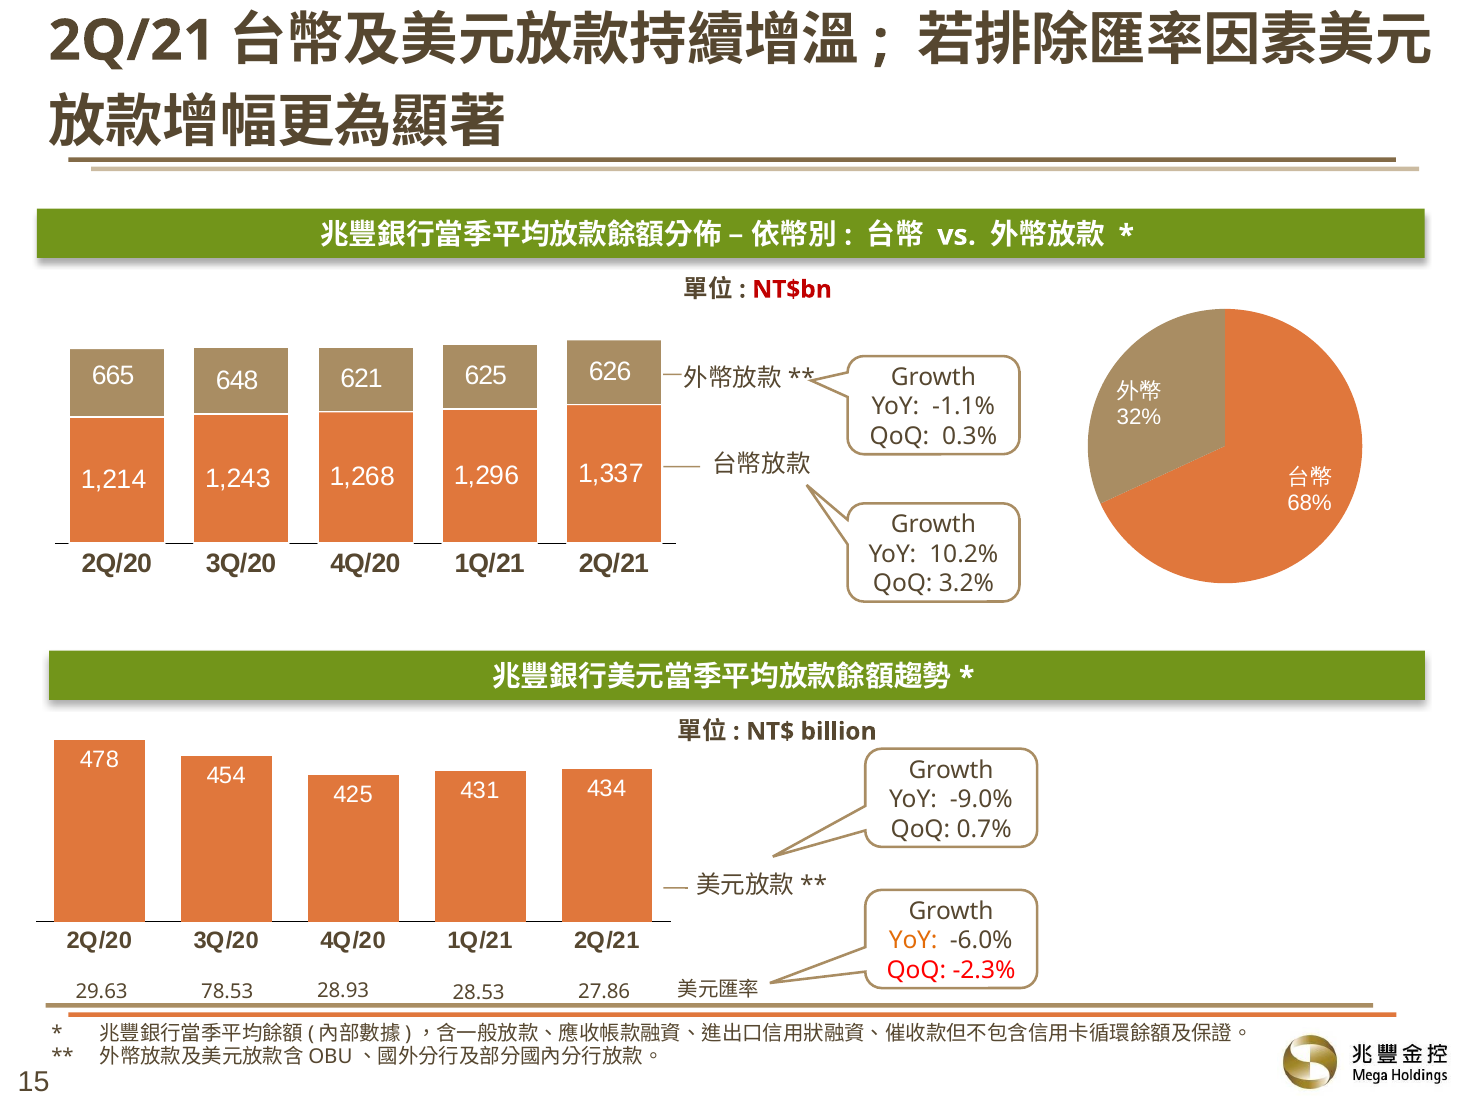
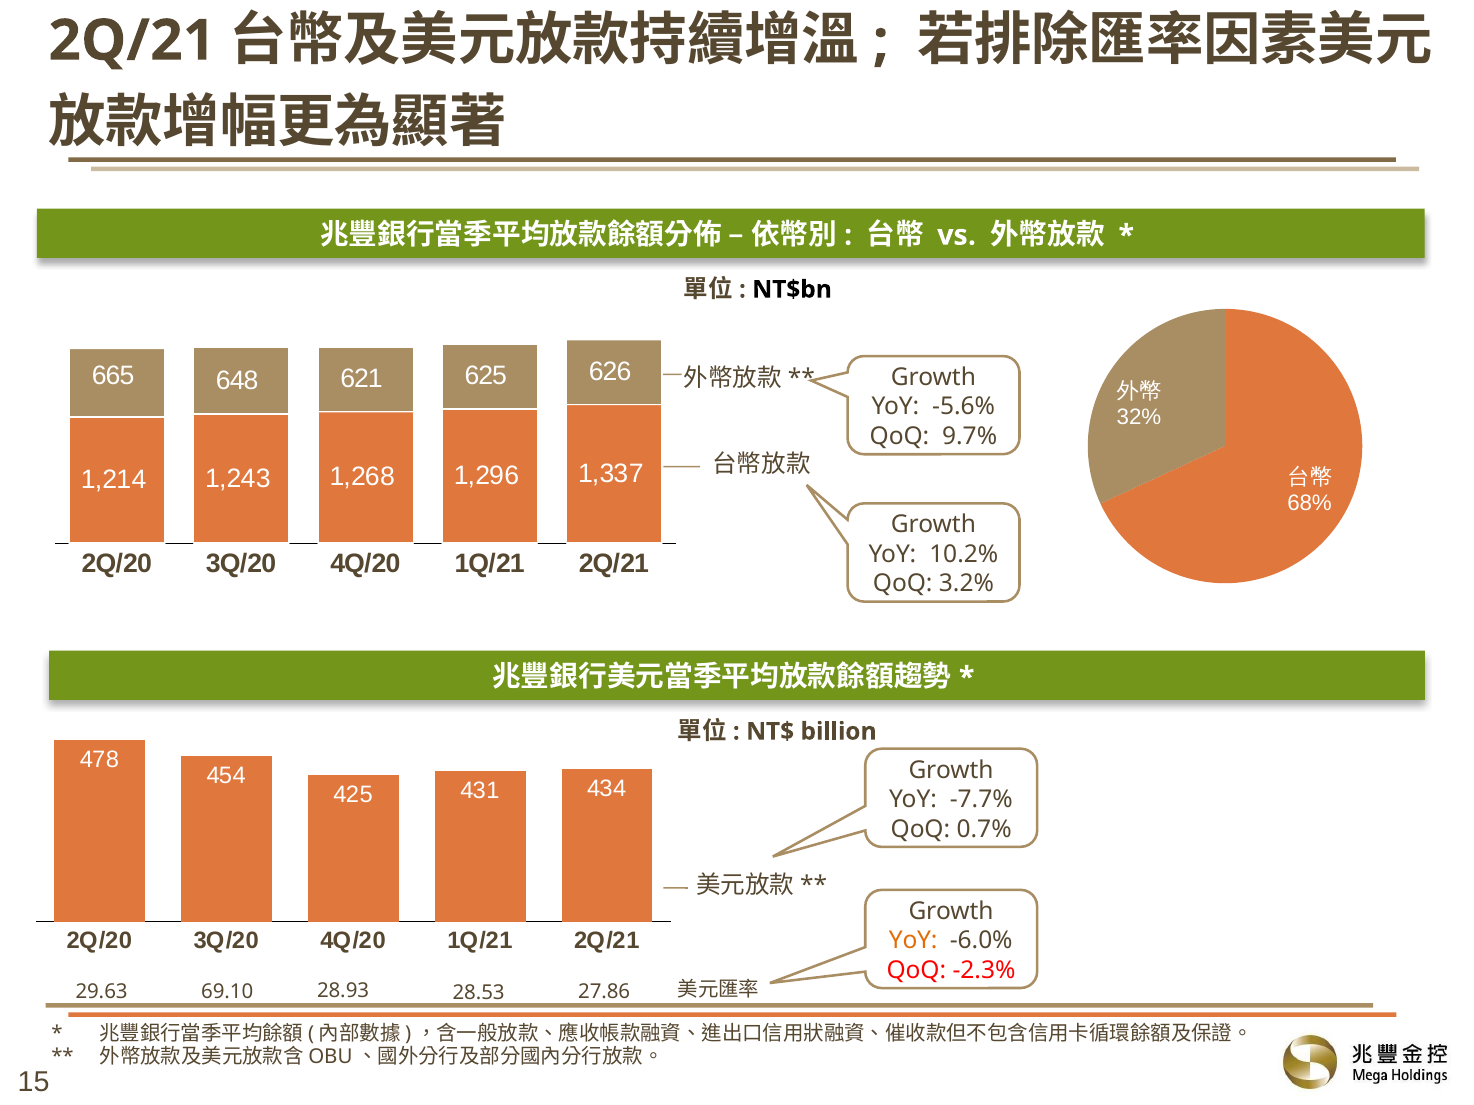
NT$bn colour: red -> black
-1.1%: -1.1% -> -5.6%
0.3%: 0.3% -> 9.7%
-9.0%: -9.0% -> -7.7%
78.53: 78.53 -> 69.10
